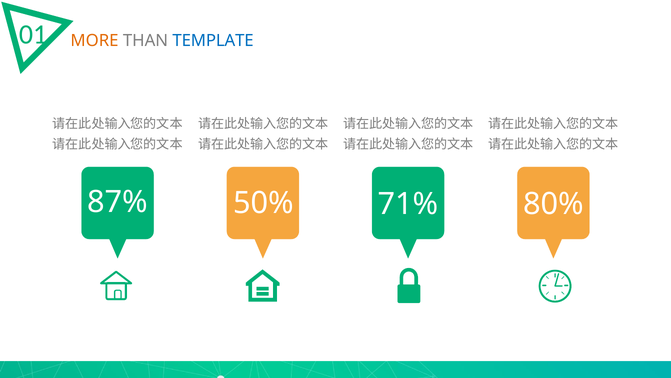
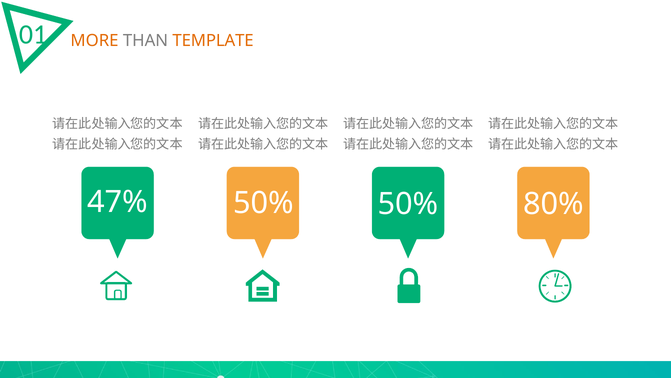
TEMPLATE colour: blue -> orange
87%: 87% -> 47%
50% 71%: 71% -> 50%
